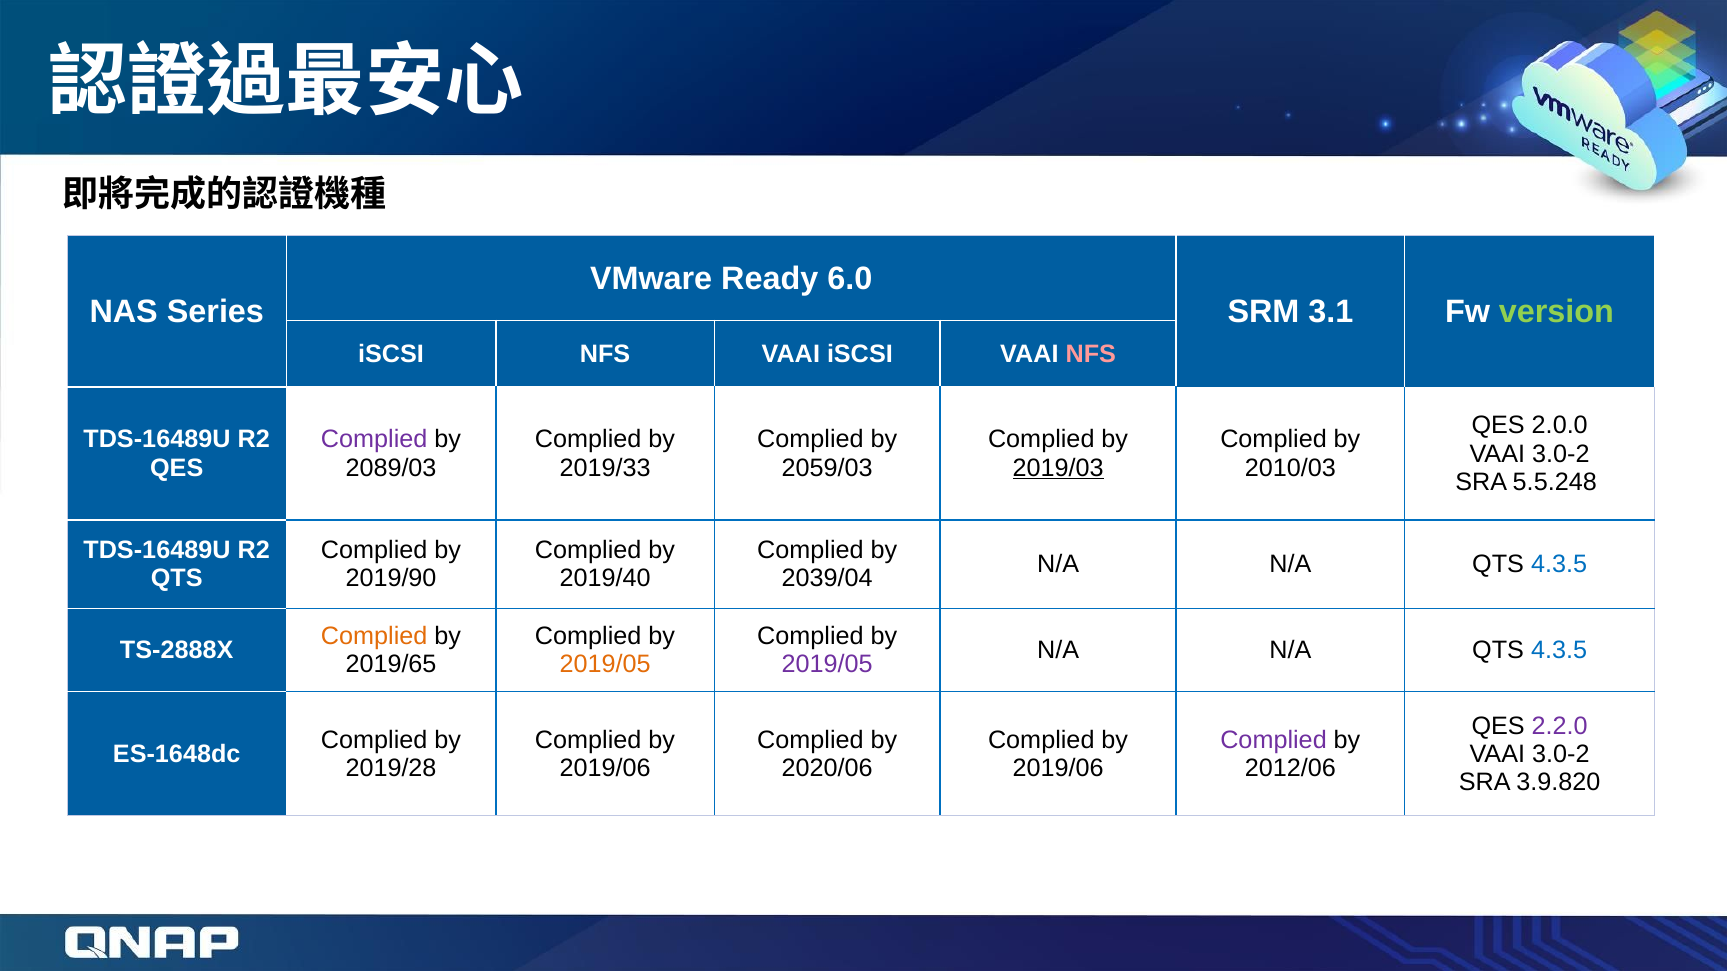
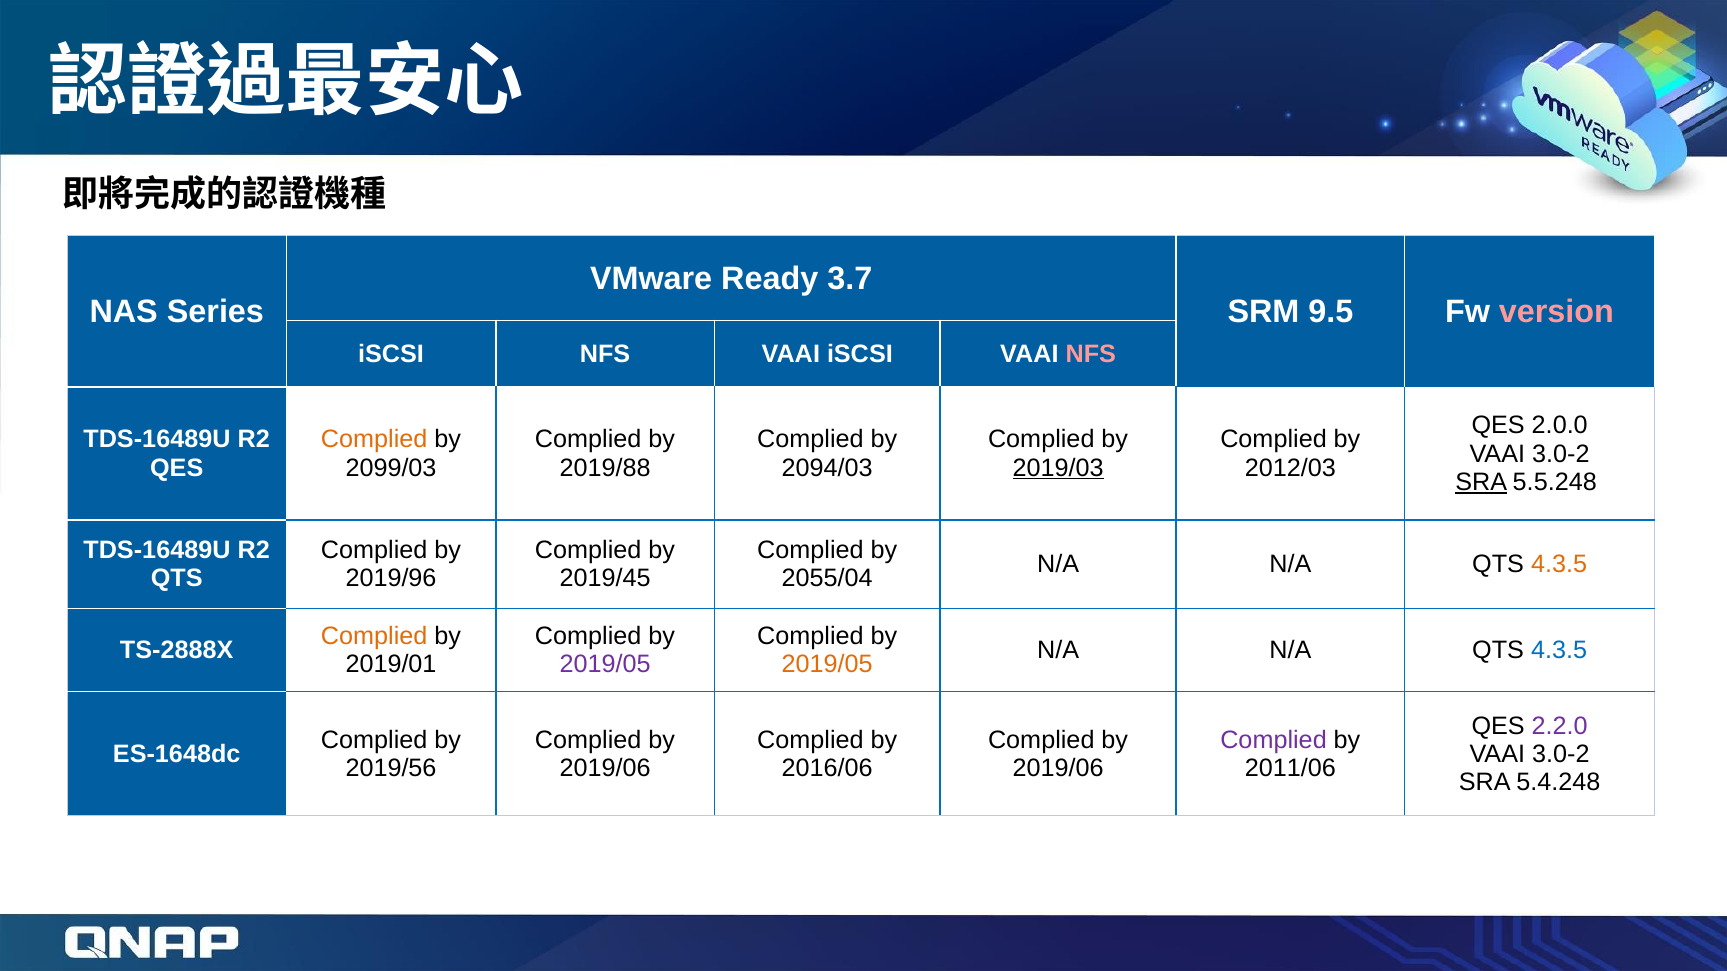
6.0: 6.0 -> 3.7
3.1: 3.1 -> 9.5
version colour: light green -> pink
Complied at (374, 440) colour: purple -> orange
2089/03: 2089/03 -> 2099/03
2019/33: 2019/33 -> 2019/88
2059/03: 2059/03 -> 2094/03
2010/03: 2010/03 -> 2012/03
SRA at (1481, 482) underline: none -> present
4.3.5 at (1559, 565) colour: blue -> orange
2019/90: 2019/90 -> 2019/96
2019/40: 2019/40 -> 2019/45
2039/04: 2039/04 -> 2055/04
2019/65: 2019/65 -> 2019/01
2019/05 at (605, 665) colour: orange -> purple
2019/05 at (827, 665) colour: purple -> orange
2019/28: 2019/28 -> 2019/56
2020/06: 2020/06 -> 2016/06
2012/06: 2012/06 -> 2011/06
3.9.820: 3.9.820 -> 5.4.248
